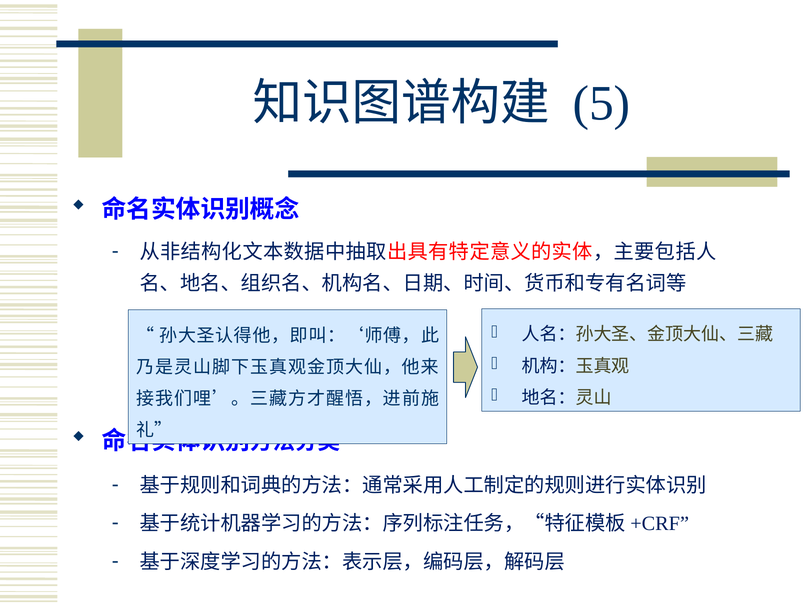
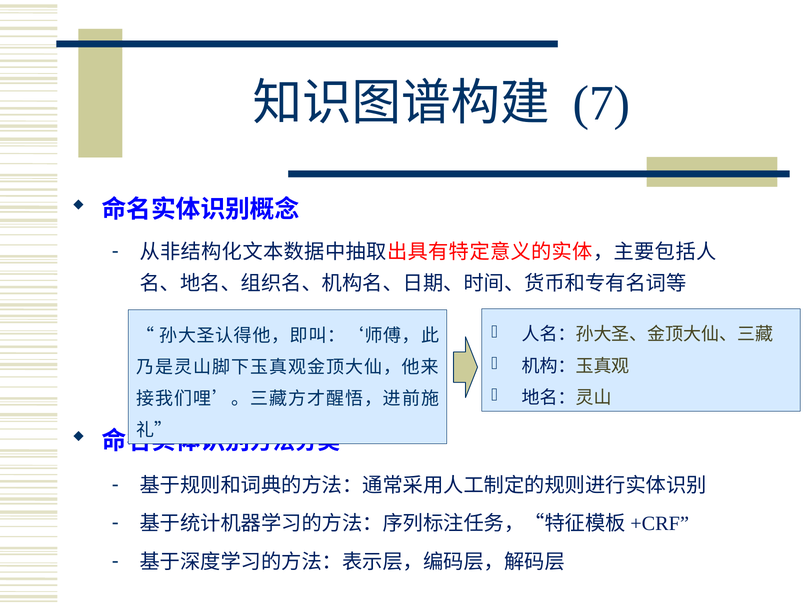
5: 5 -> 7
